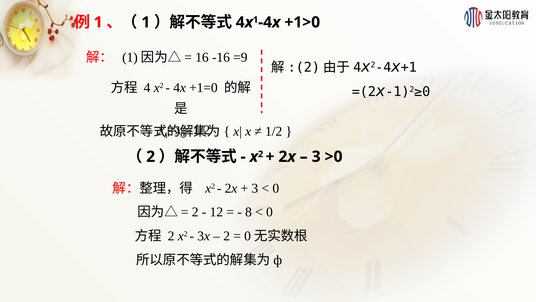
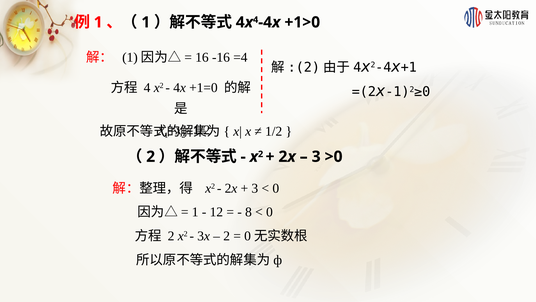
4x 1: 1 -> 4
=9: =9 -> =4
2 at (195, 212): 2 -> 1
